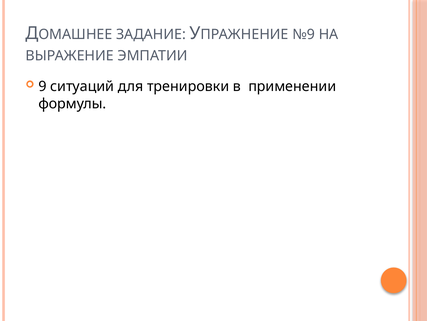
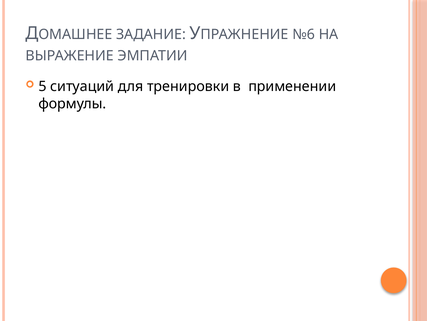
№9: №9 -> №6
9: 9 -> 5
